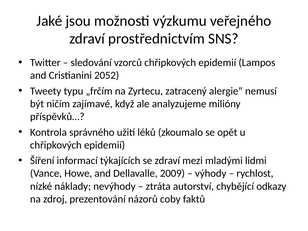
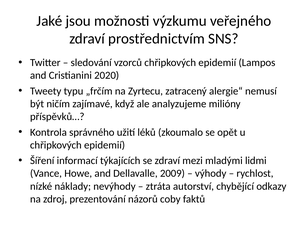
2052: 2052 -> 2020
